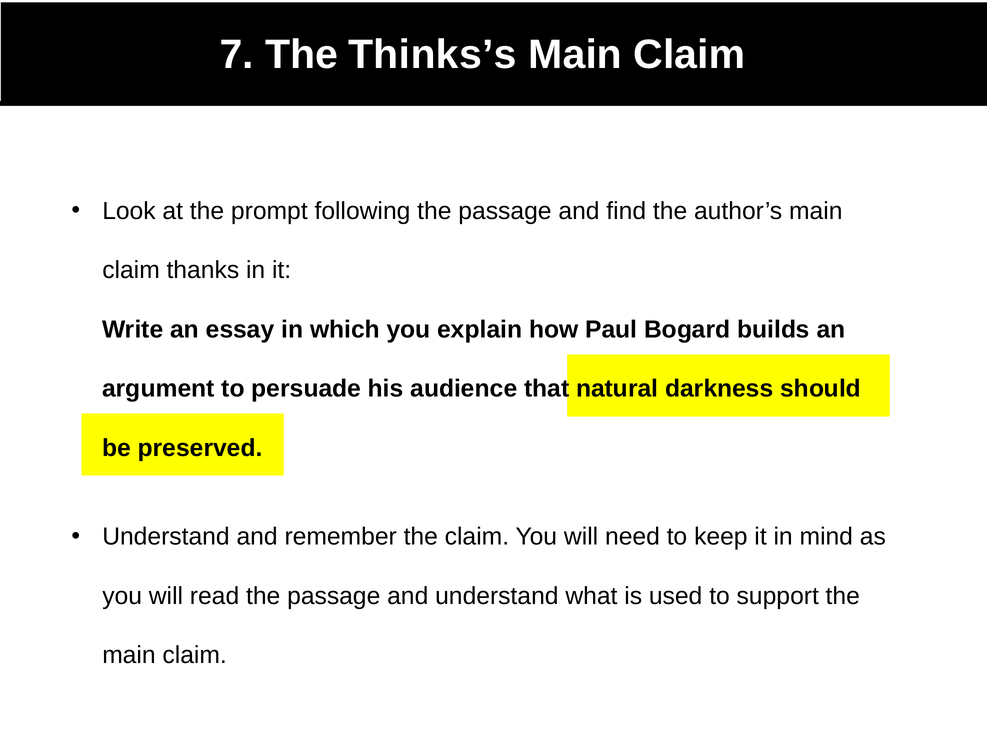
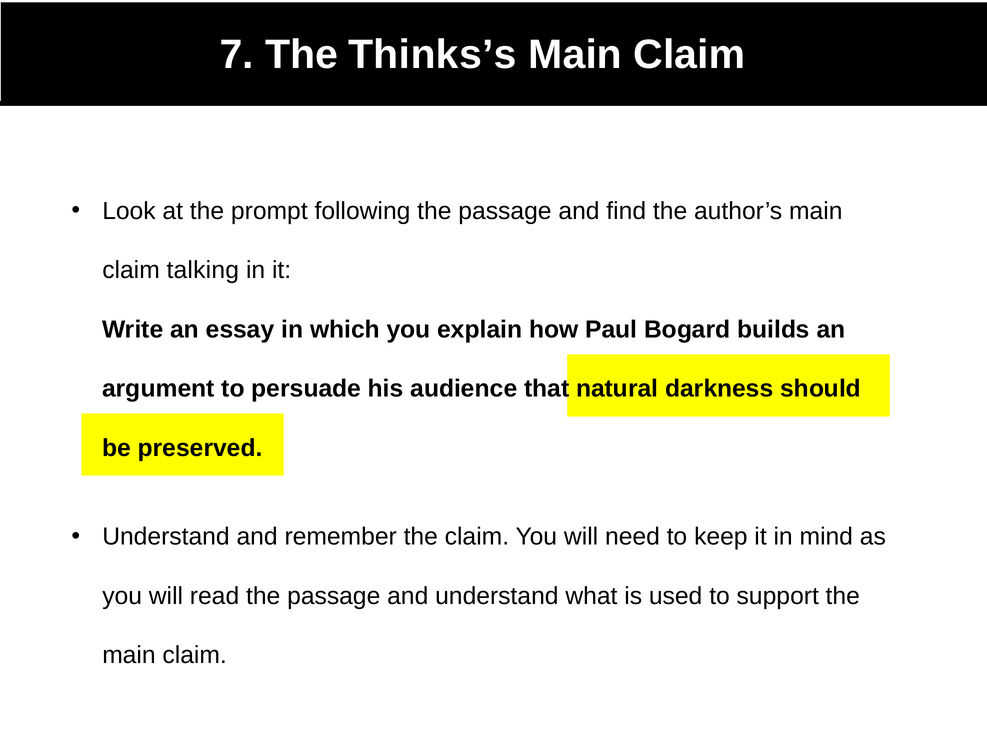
thanks: thanks -> talking
